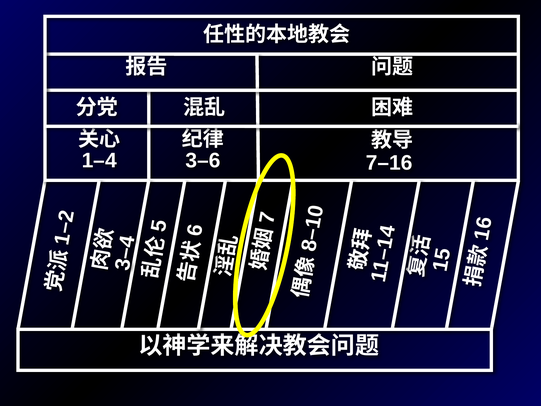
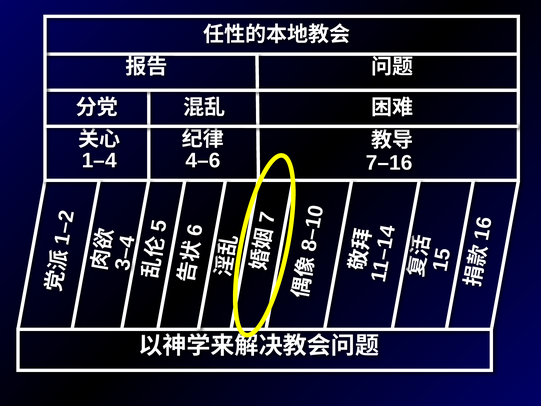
3–6: 3–6 -> 4–6
